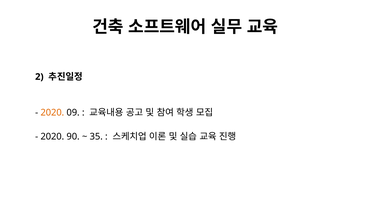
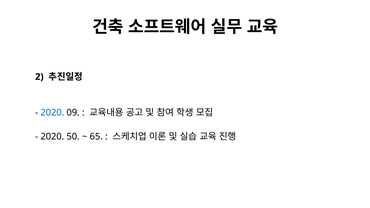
2020 at (52, 113) colour: orange -> blue
90: 90 -> 50
35: 35 -> 65
